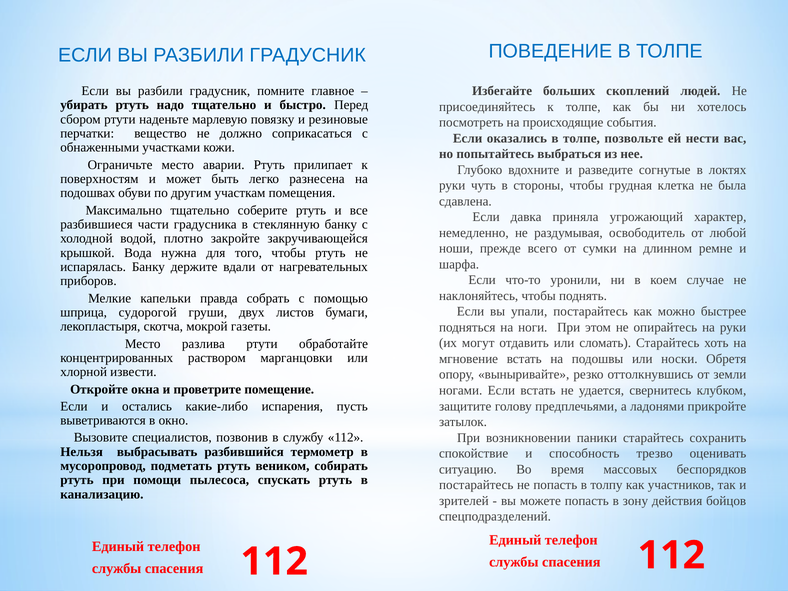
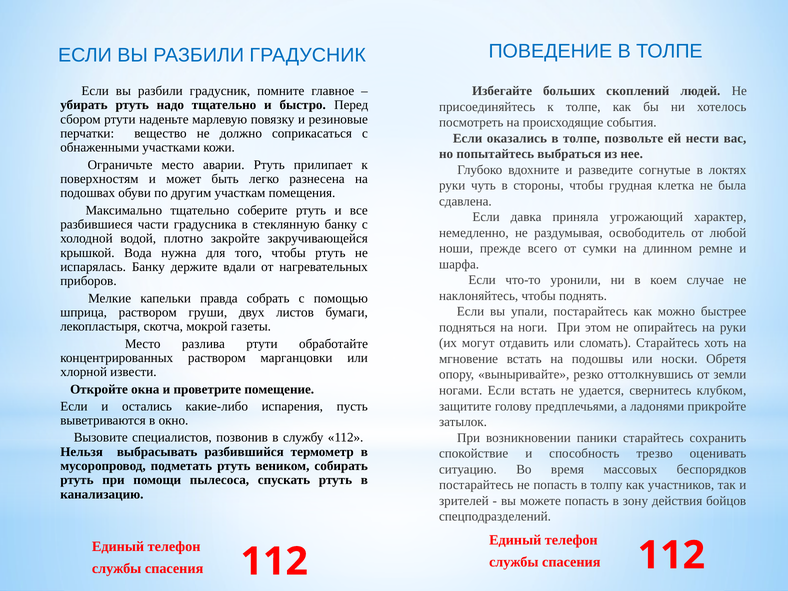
шприца судорогой: судорогой -> раствором
